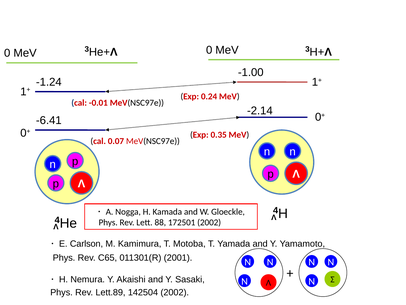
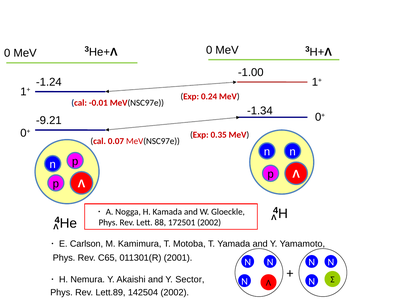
-2.14: -2.14 -> -1.34
-6.41: -6.41 -> -9.21
Sasaki: Sasaki -> Sector
